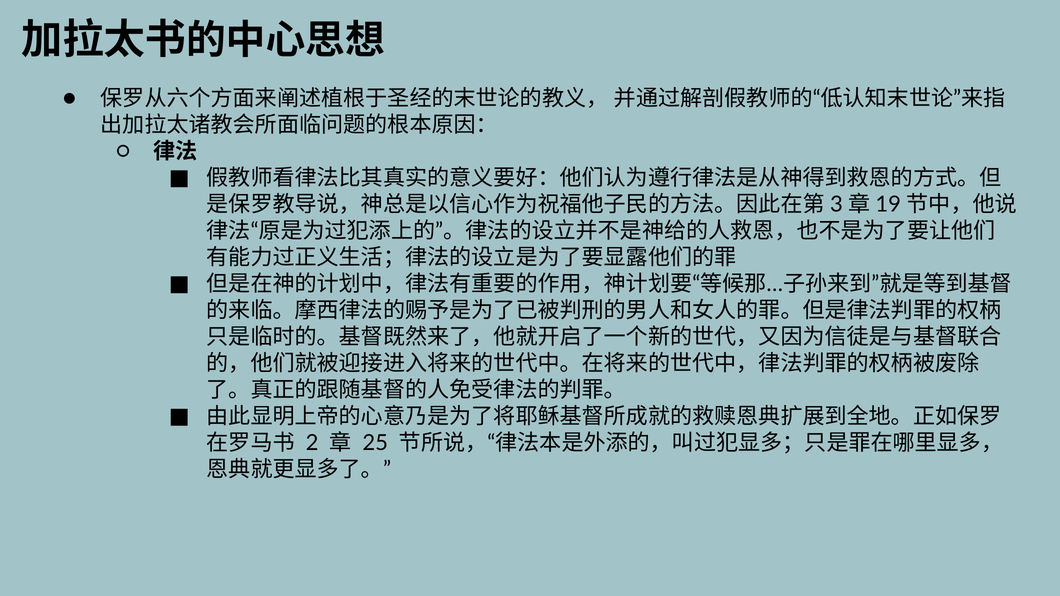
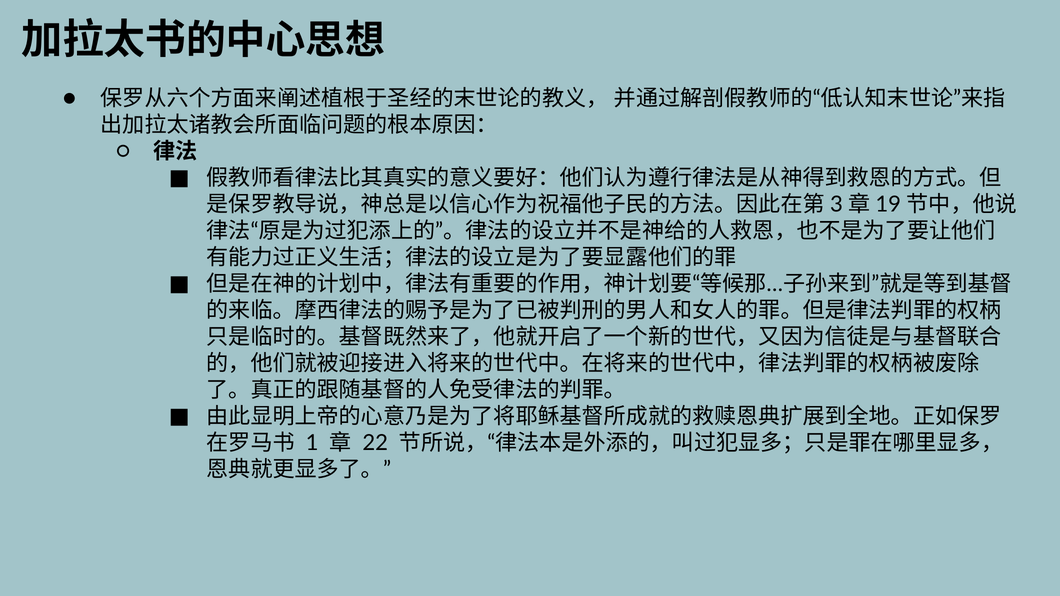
2: 2 -> 1
25: 25 -> 22
